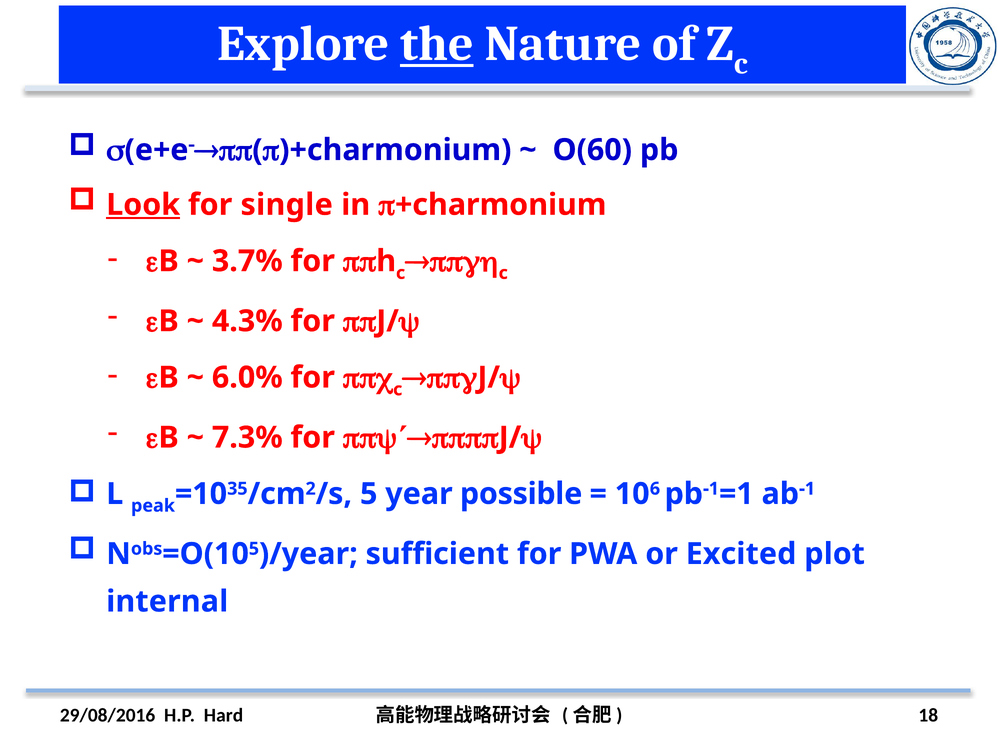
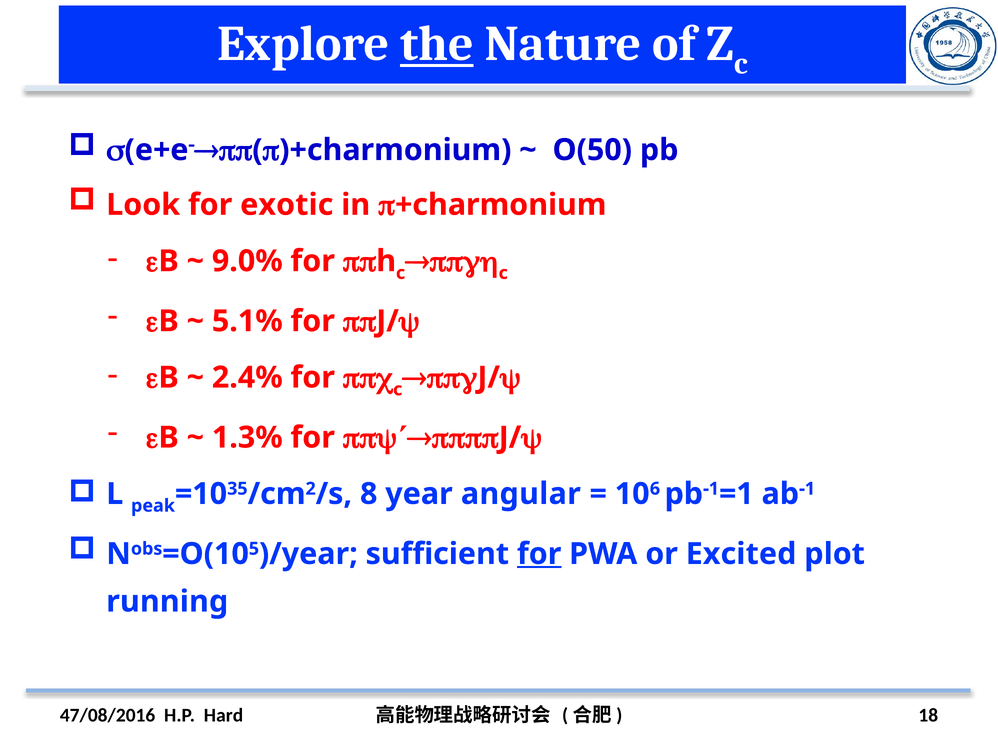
O(60: O(60 -> O(50
Look underline: present -> none
single: single -> exotic
3.7%: 3.7% -> 9.0%
4.3%: 4.3% -> 5.1%
6.0%: 6.0% -> 2.4%
7.3%: 7.3% -> 1.3%
5 at (369, 494): 5 -> 8
possible: possible -> angular
for at (539, 554) underline: none -> present
internal: internal -> running
29/08/2016: 29/08/2016 -> 47/08/2016
